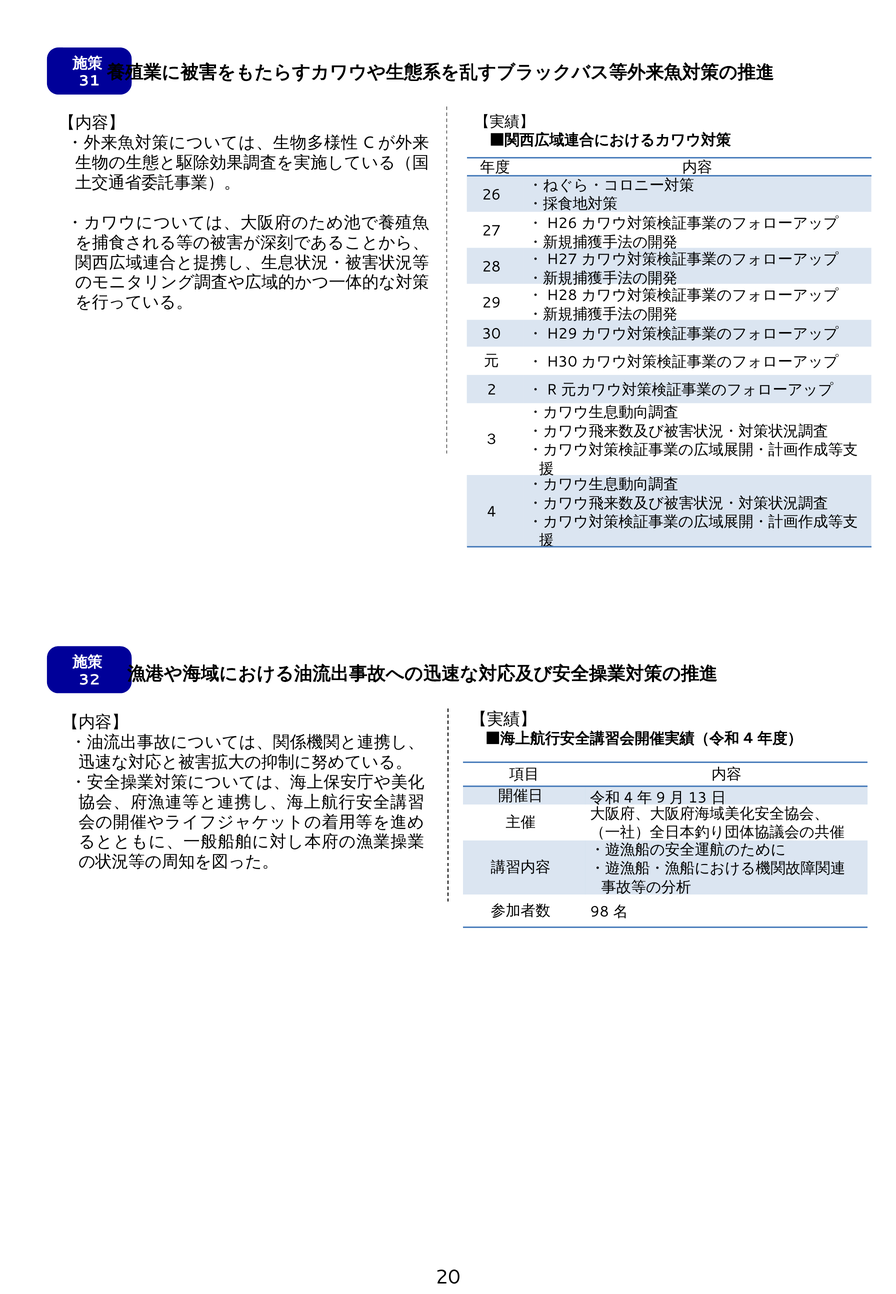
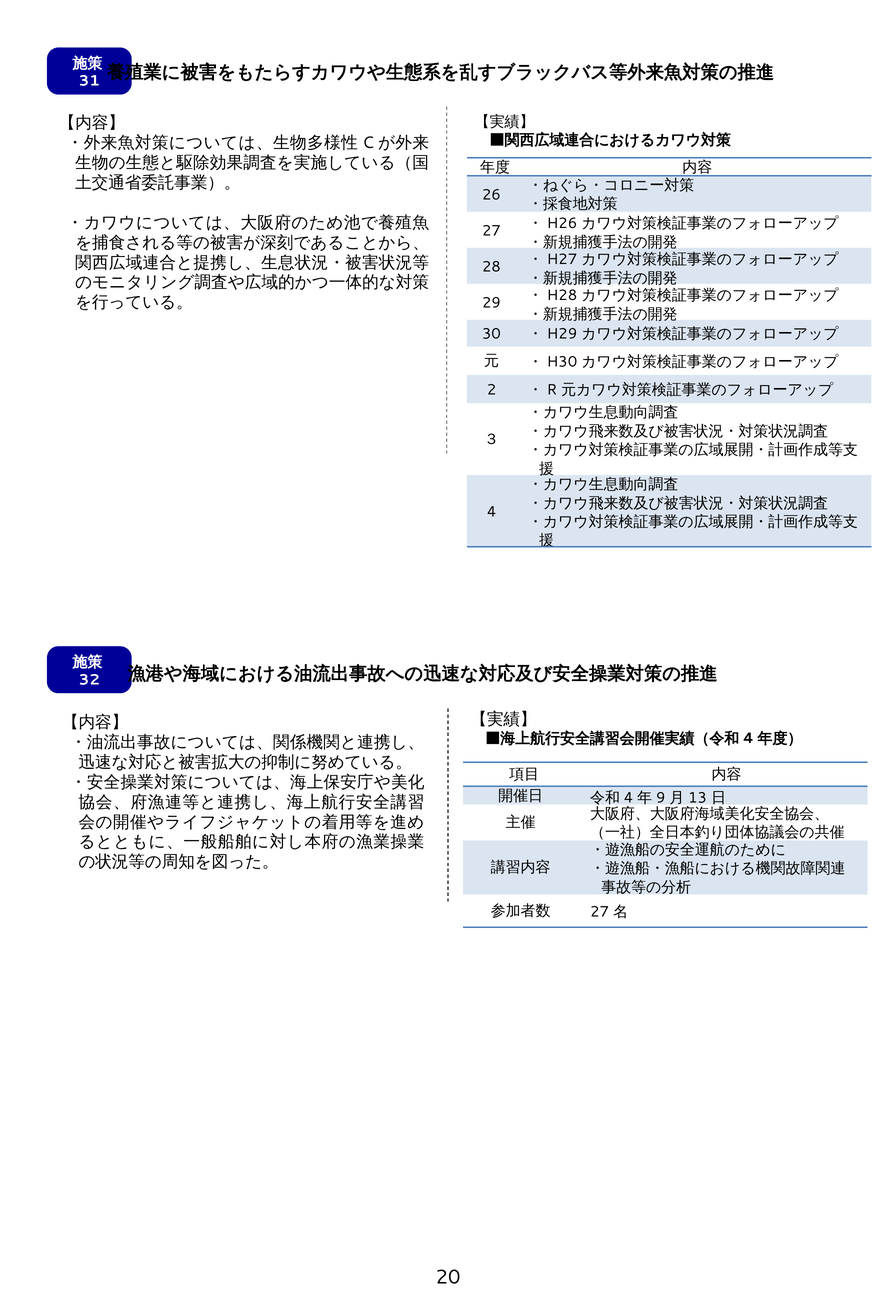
98 at (600, 912): 98 -> 27
